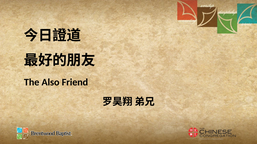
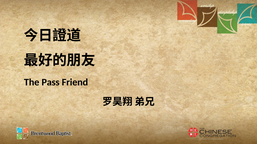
Also: Also -> Pass
